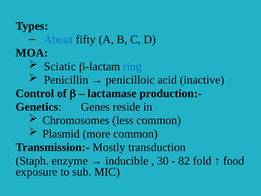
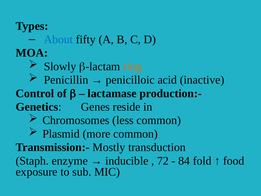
Sciatic: Sciatic -> Slowly
ring colour: blue -> orange
30: 30 -> 72
82: 82 -> 84
